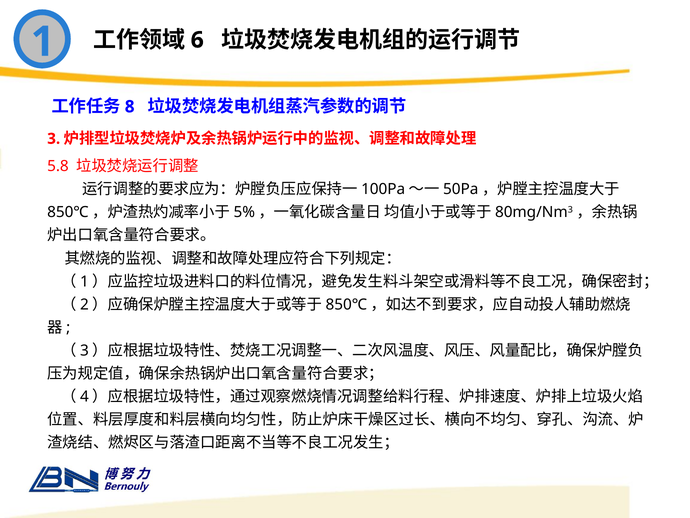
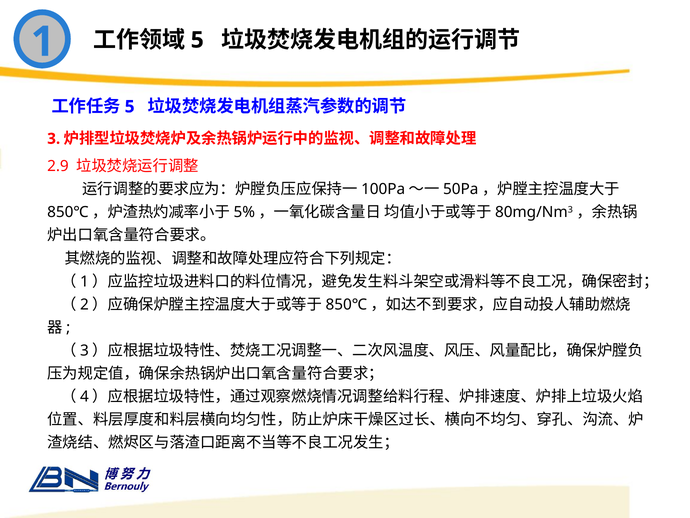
6 at (197, 40): 6 -> 5
8 at (130, 107): 8 -> 5
5.8: 5.8 -> 2.9
